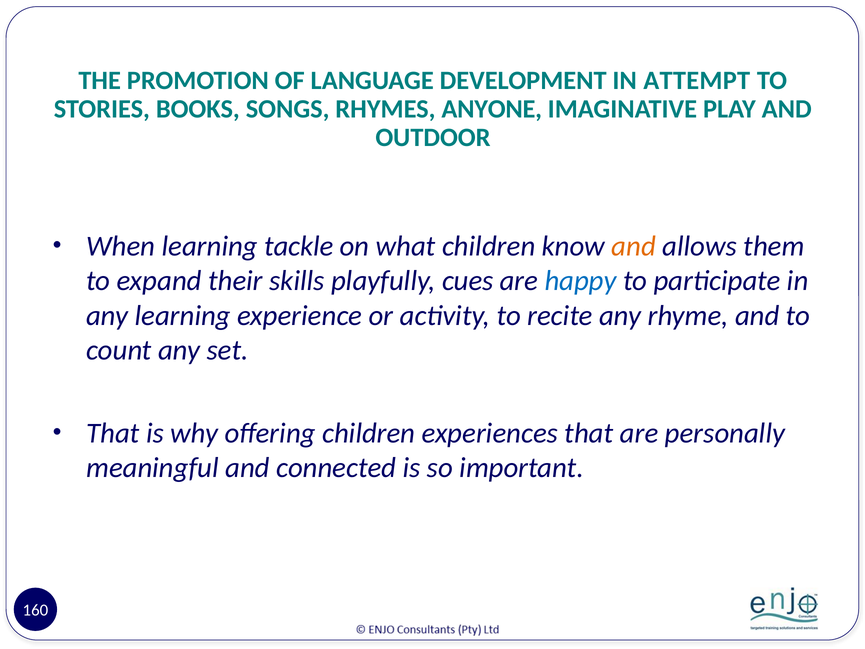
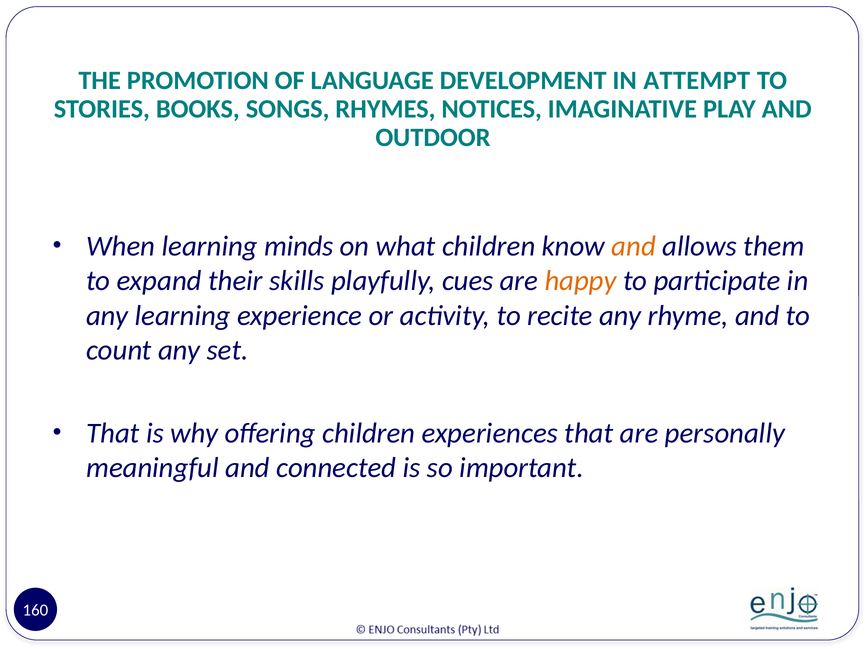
ANYONE: ANYONE -> NOTICES
tackle: tackle -> minds
happy colour: blue -> orange
